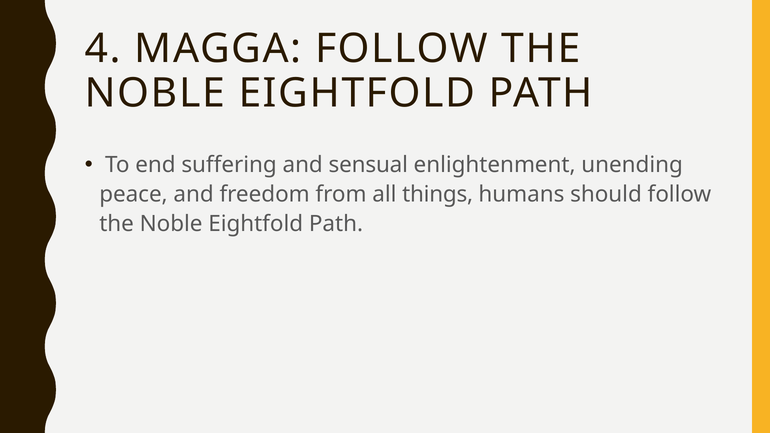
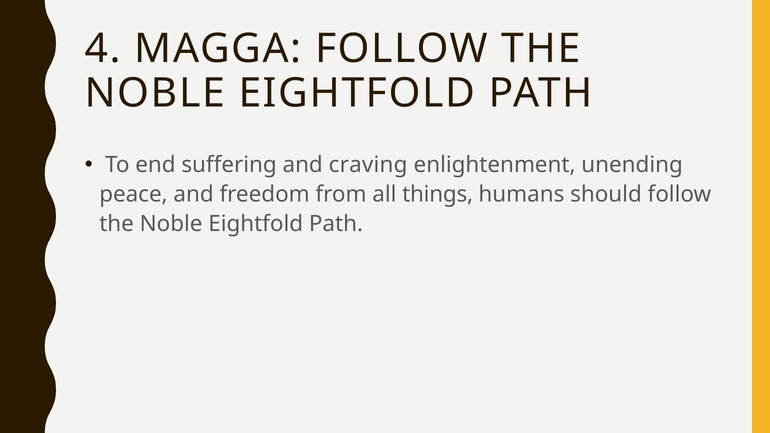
sensual: sensual -> craving
